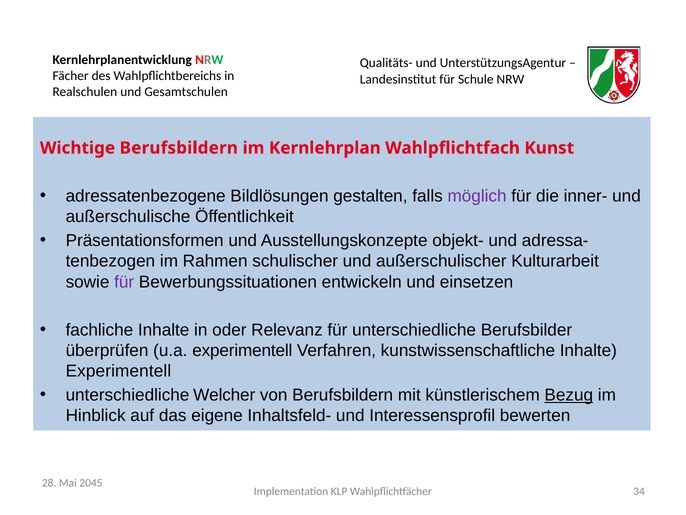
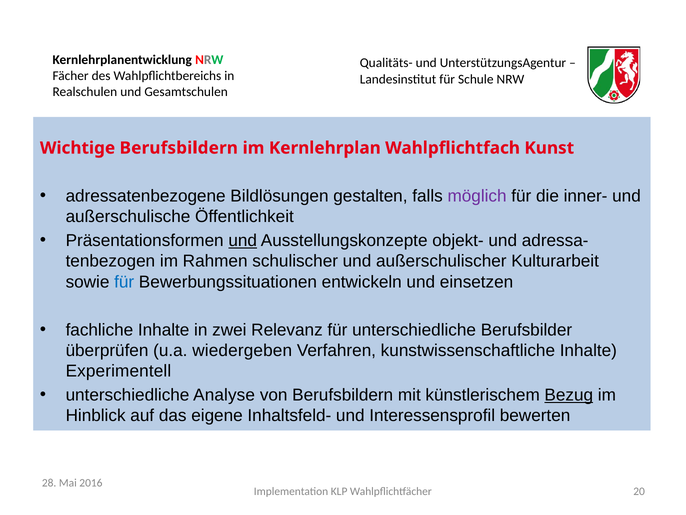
und at (243, 240) underline: none -> present
für at (124, 282) colour: purple -> blue
oder: oder -> zwei
u.a experimentell: experimentell -> wiedergeben
Welcher: Welcher -> Analyse
2045: 2045 -> 2016
34: 34 -> 20
